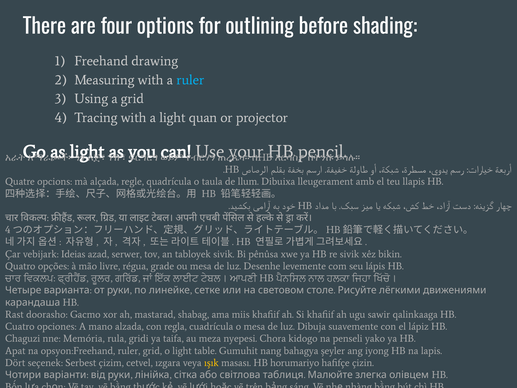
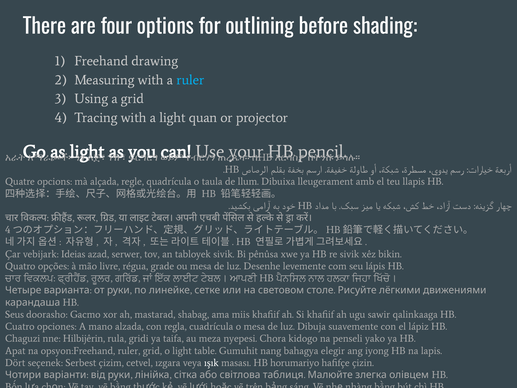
Rast: Rast -> Seus
Memória: Memória -> Hilbijêrin
şeyler: şeyler -> elegir
ışık colour: yellow -> white
